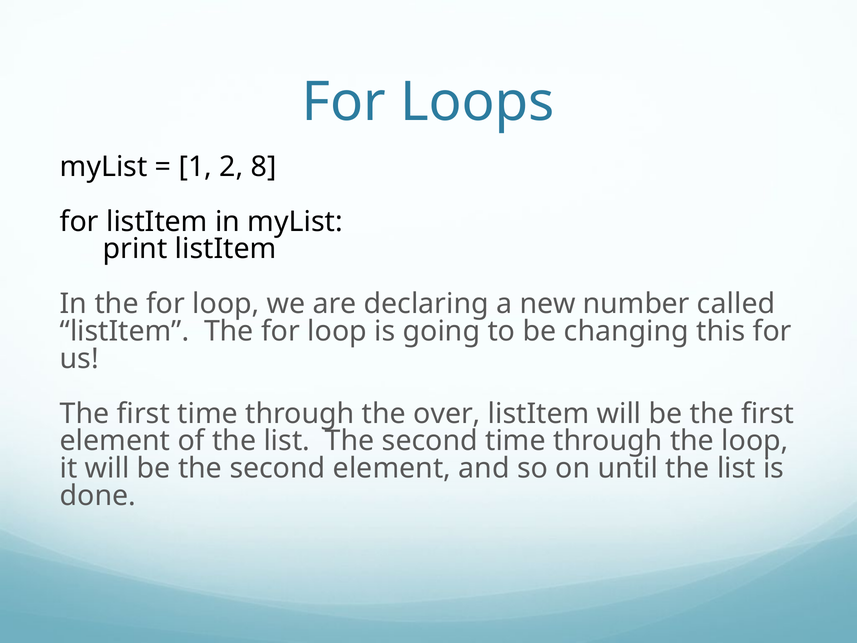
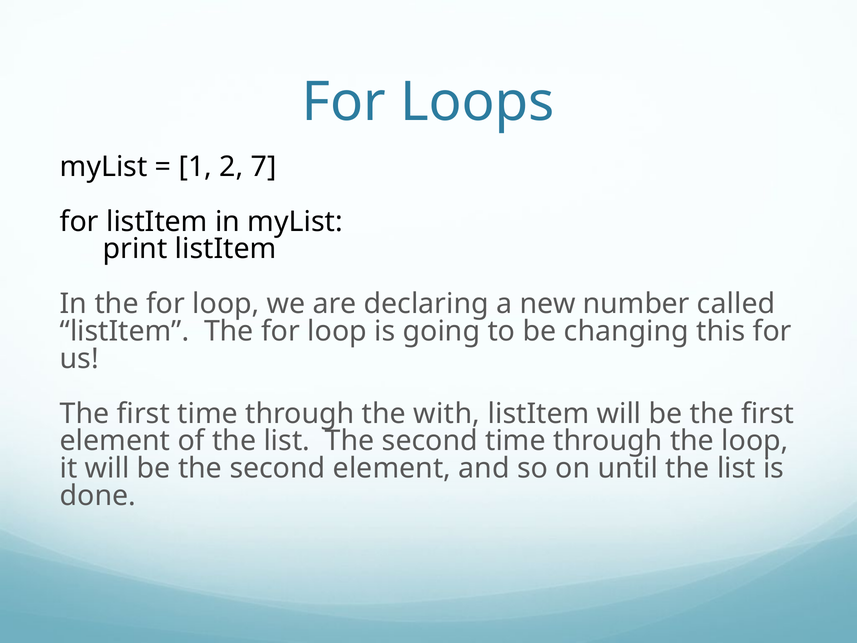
8: 8 -> 7
over: over -> with
